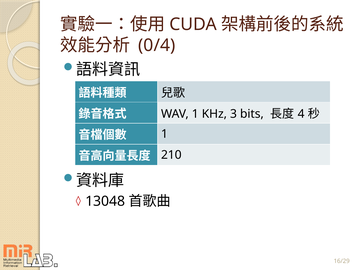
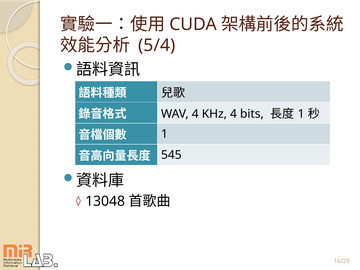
0/4: 0/4 -> 5/4
WAV 1: 1 -> 4
KHz 3: 3 -> 4
4 at (301, 114): 4 -> 1
210: 210 -> 545
